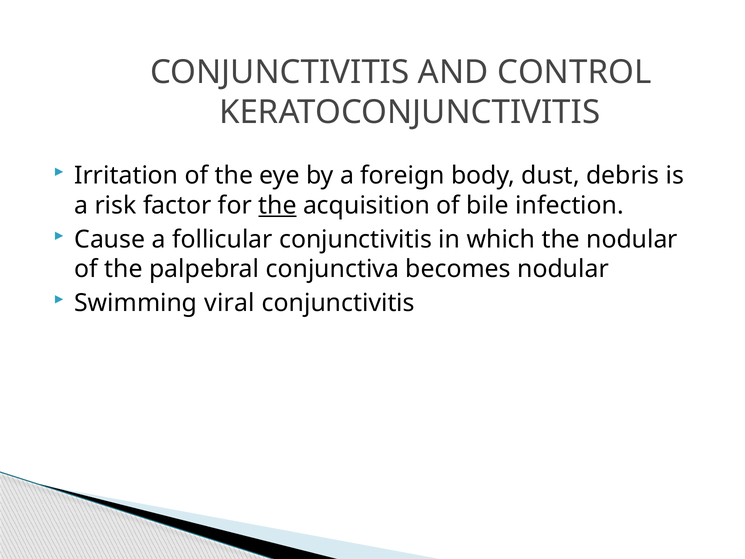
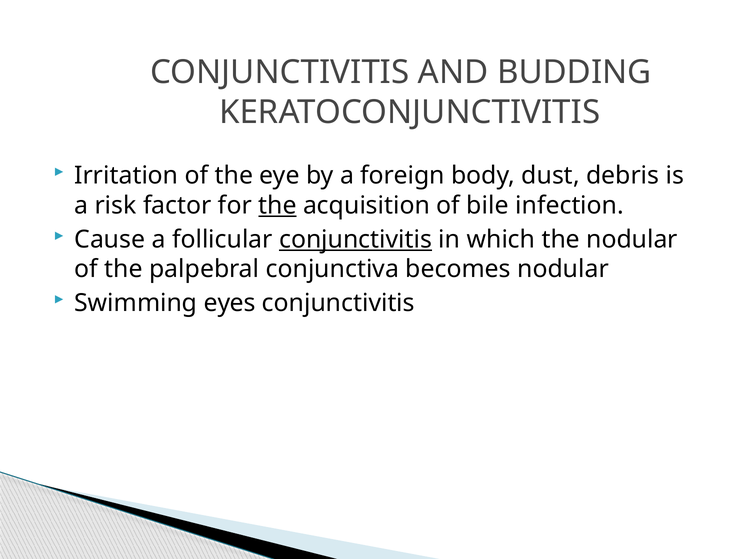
CONTROL: CONTROL -> BUDDING
conjunctivitis at (356, 239) underline: none -> present
viral: viral -> eyes
